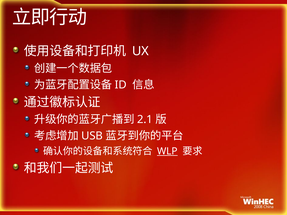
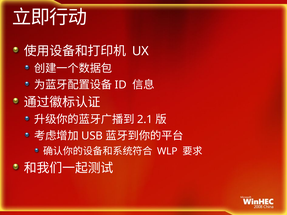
WLP underline: present -> none
